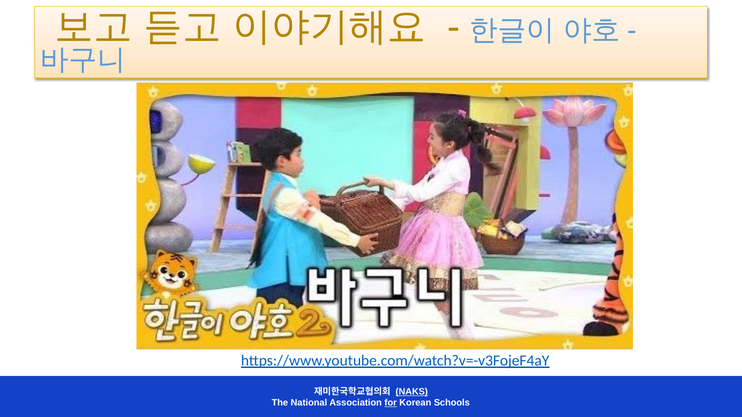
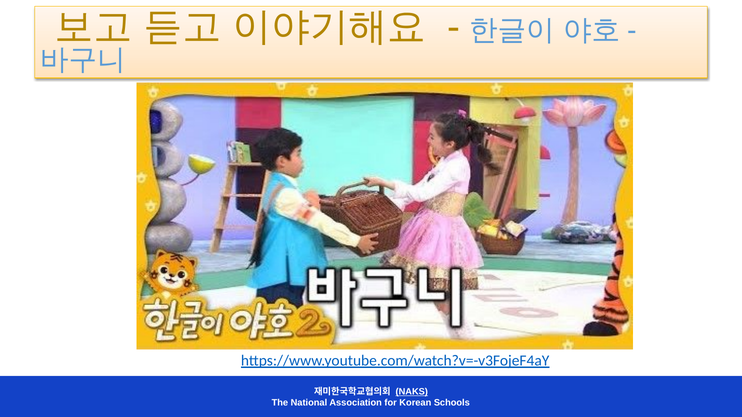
for underline: present -> none
